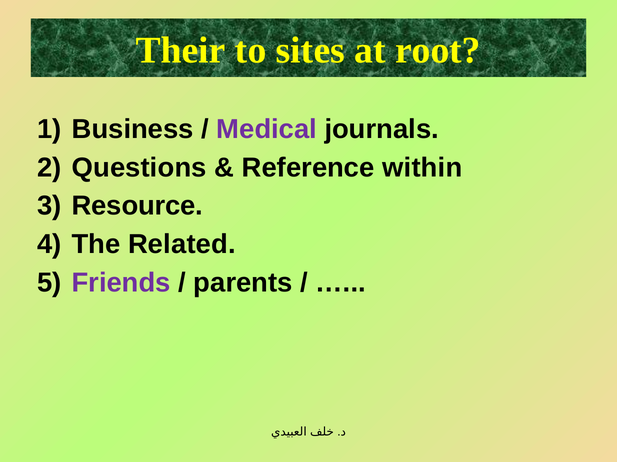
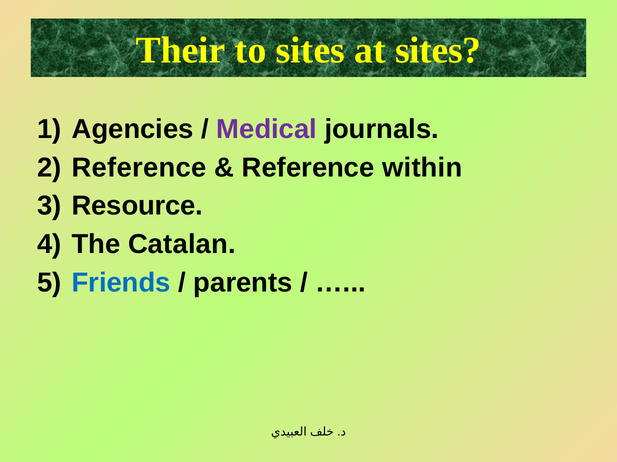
at root: root -> sites
Business: Business -> Agencies
Questions at (139, 168): Questions -> Reference
Related: Related -> Catalan
Friends colour: purple -> blue
